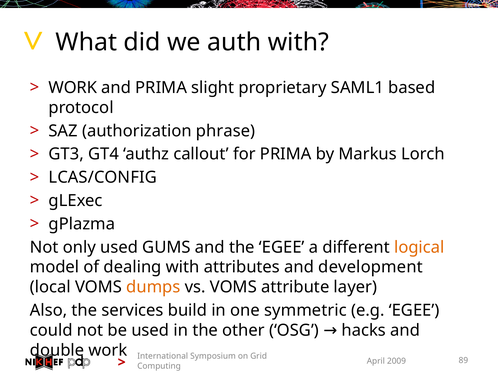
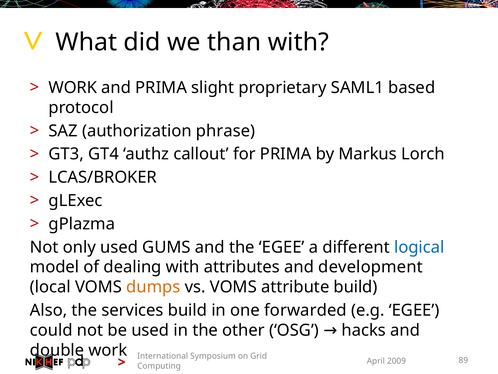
auth: auth -> than
LCAS/CONFIG: LCAS/CONFIG -> LCAS/BROKER
logical colour: orange -> blue
attribute layer: layer -> build
symmetric: symmetric -> forwarded
